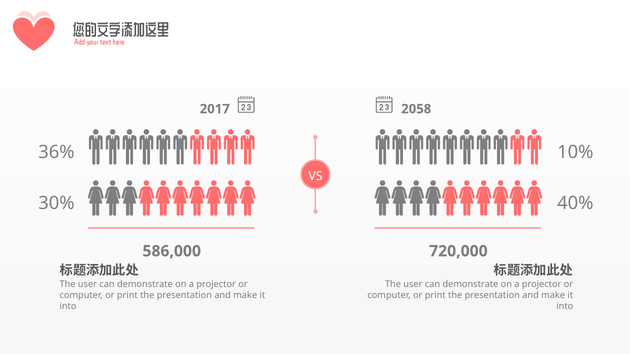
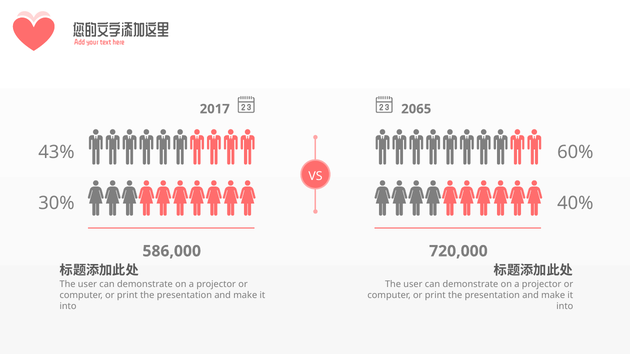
2058: 2058 -> 2065
36%: 36% -> 43%
10%: 10% -> 60%
